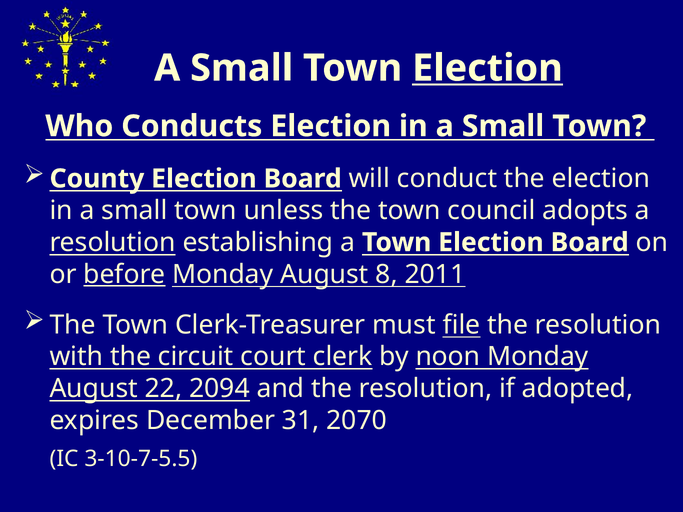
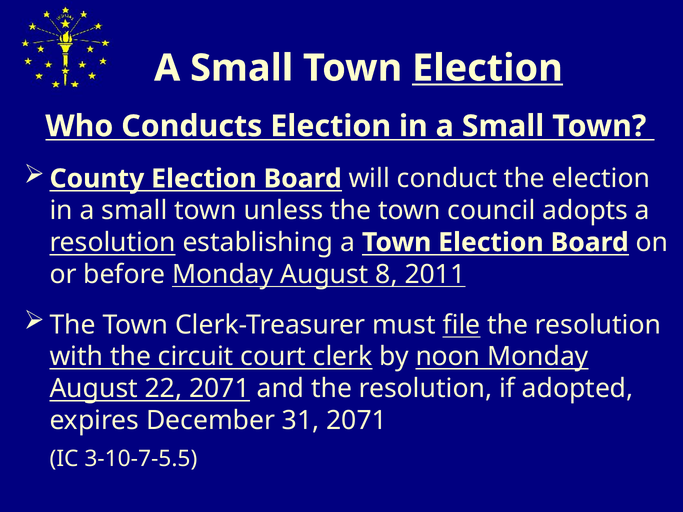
before underline: present -> none
22 2094: 2094 -> 2071
31 2070: 2070 -> 2071
